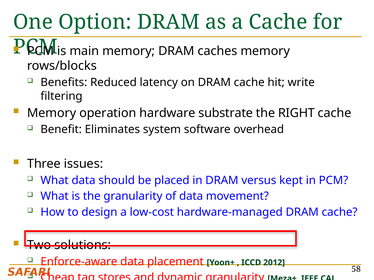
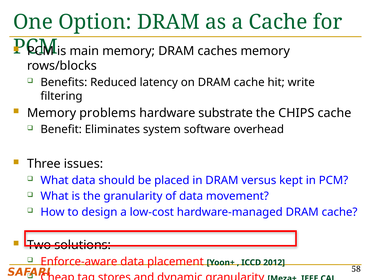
operation: operation -> problems
RIGHT: RIGHT -> CHIPS
